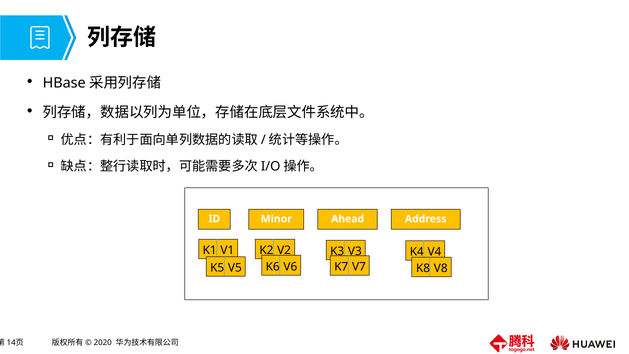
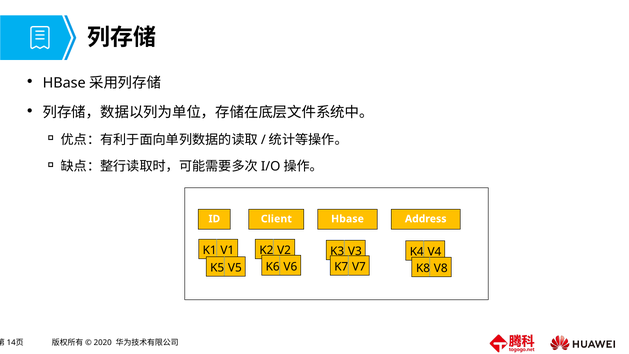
Minor: Minor -> Client
Ahead at (348, 219): Ahead -> Hbase
